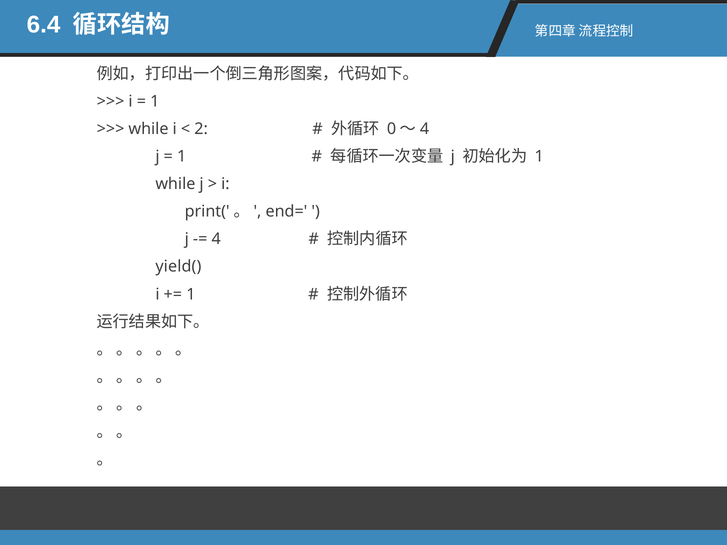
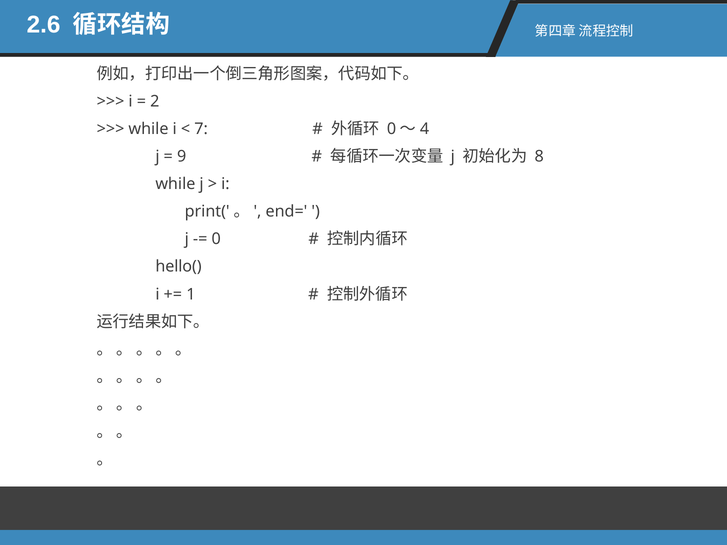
6.4: 6.4 -> 2.6
1 at (155, 102): 1 -> 2
2: 2 -> 7
1 at (182, 157): 1 -> 9
1 at (539, 157): 1 -> 8
4: 4 -> 0
yield(: yield( -> hello(
